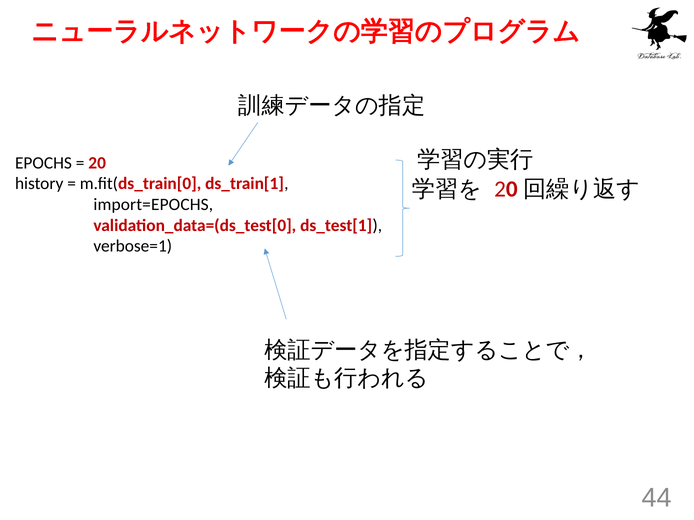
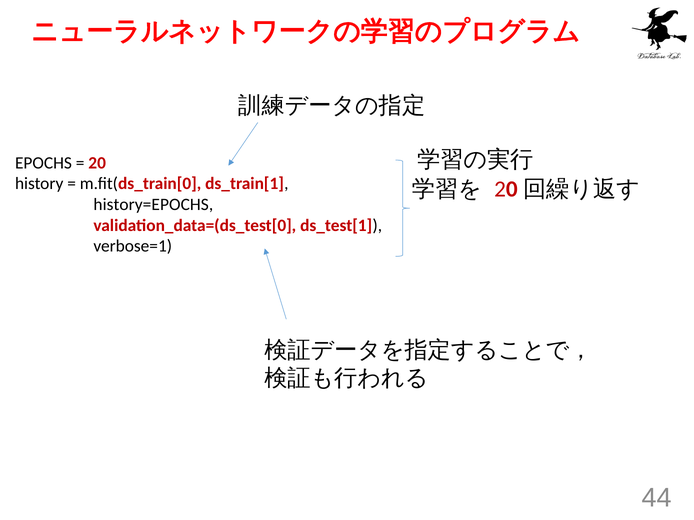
import=EPOCHS: import=EPOCHS -> history=EPOCHS
